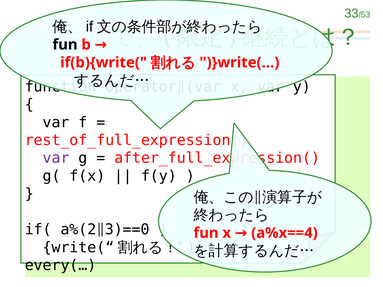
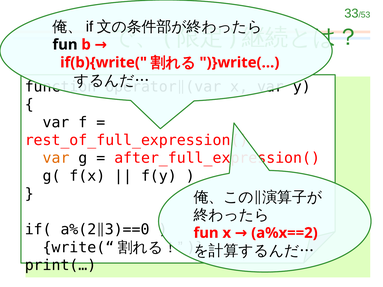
var at (56, 158) colour: purple -> orange
a%x==4: a%x==4 -> a%x==2
every(…: every(… -> print(…
